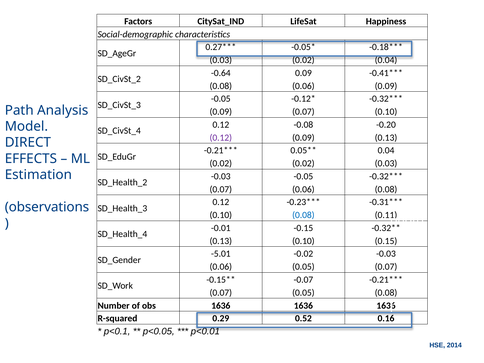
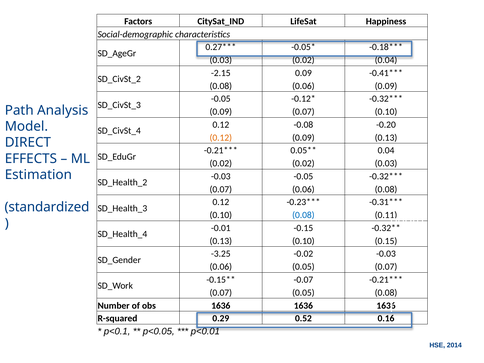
-0.64: -0.64 -> -2.15
0.12 at (221, 138) colour: purple -> orange
observations: observations -> standardized
-5.01: -5.01 -> -3.25
